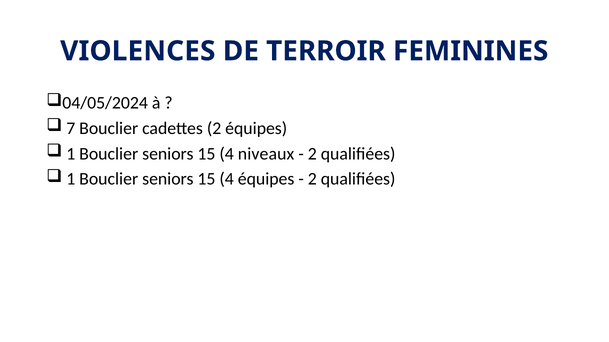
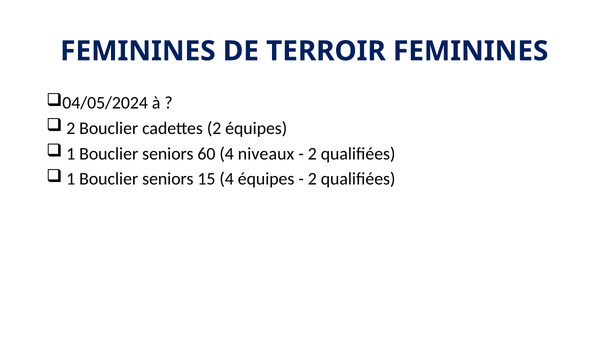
VIOLENCES at (138, 51): VIOLENCES -> FEMININES
7 at (71, 128): 7 -> 2
15 at (206, 154): 15 -> 60
